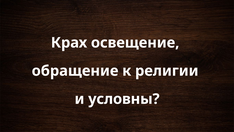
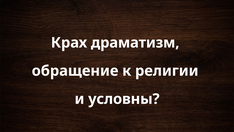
освещение: освещение -> драматизм
